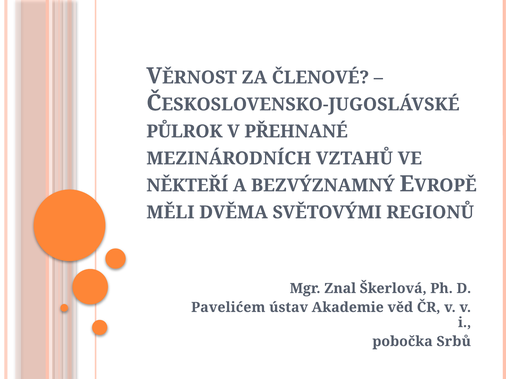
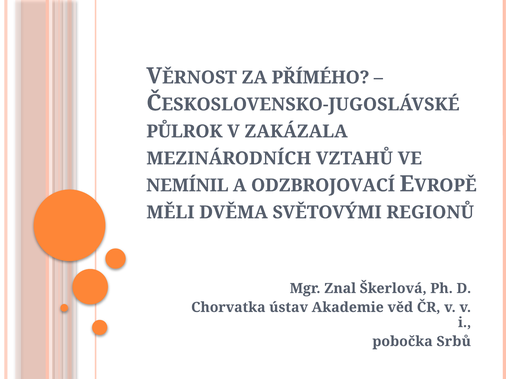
ČLENOVÉ: ČLENOVÉ -> PŘÍMÉHO
PŘEHNANÉ: PŘEHNANÉ -> ZAKÁZALA
NĚKTEŘÍ: NĚKTEŘÍ -> NEMÍNIL
BEZVÝZNAMNÝ: BEZVÝZNAMNÝ -> ODZBROJOVACÍ
Pavelićem: Pavelićem -> Chorvatka
